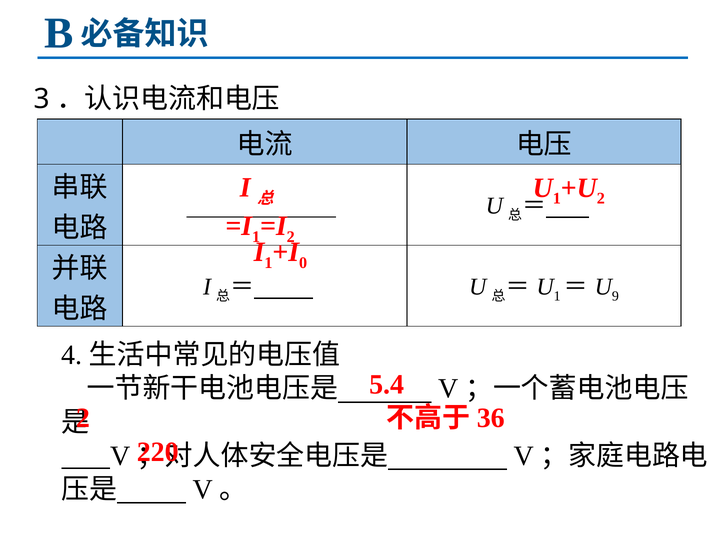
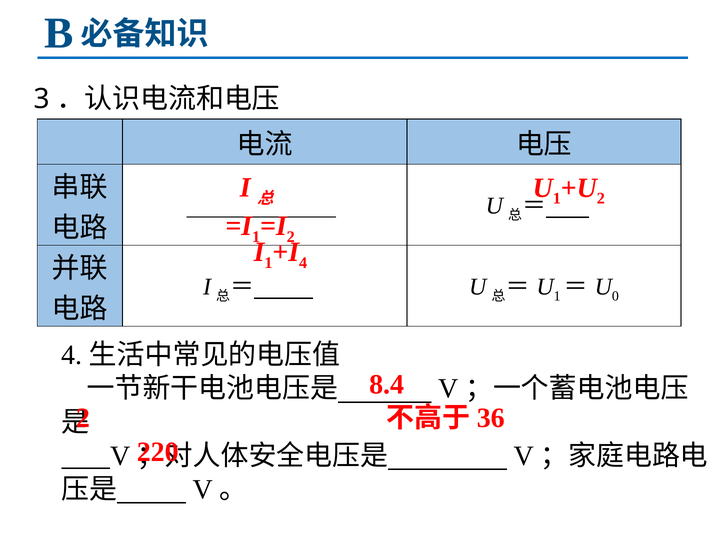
0 at (303, 263): 0 -> 4
9: 9 -> 0
5.4: 5.4 -> 8.4
